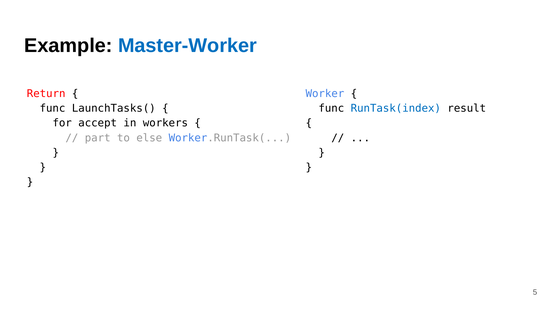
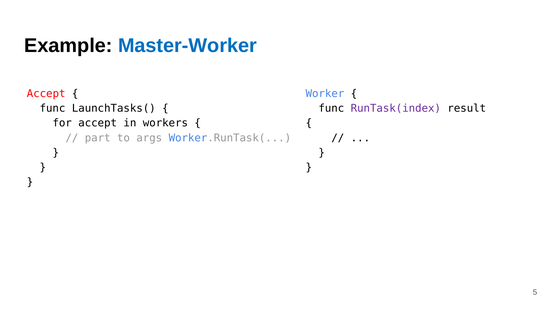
Return at (46, 94): Return -> Accept
RunTask(index colour: blue -> purple
else: else -> args
